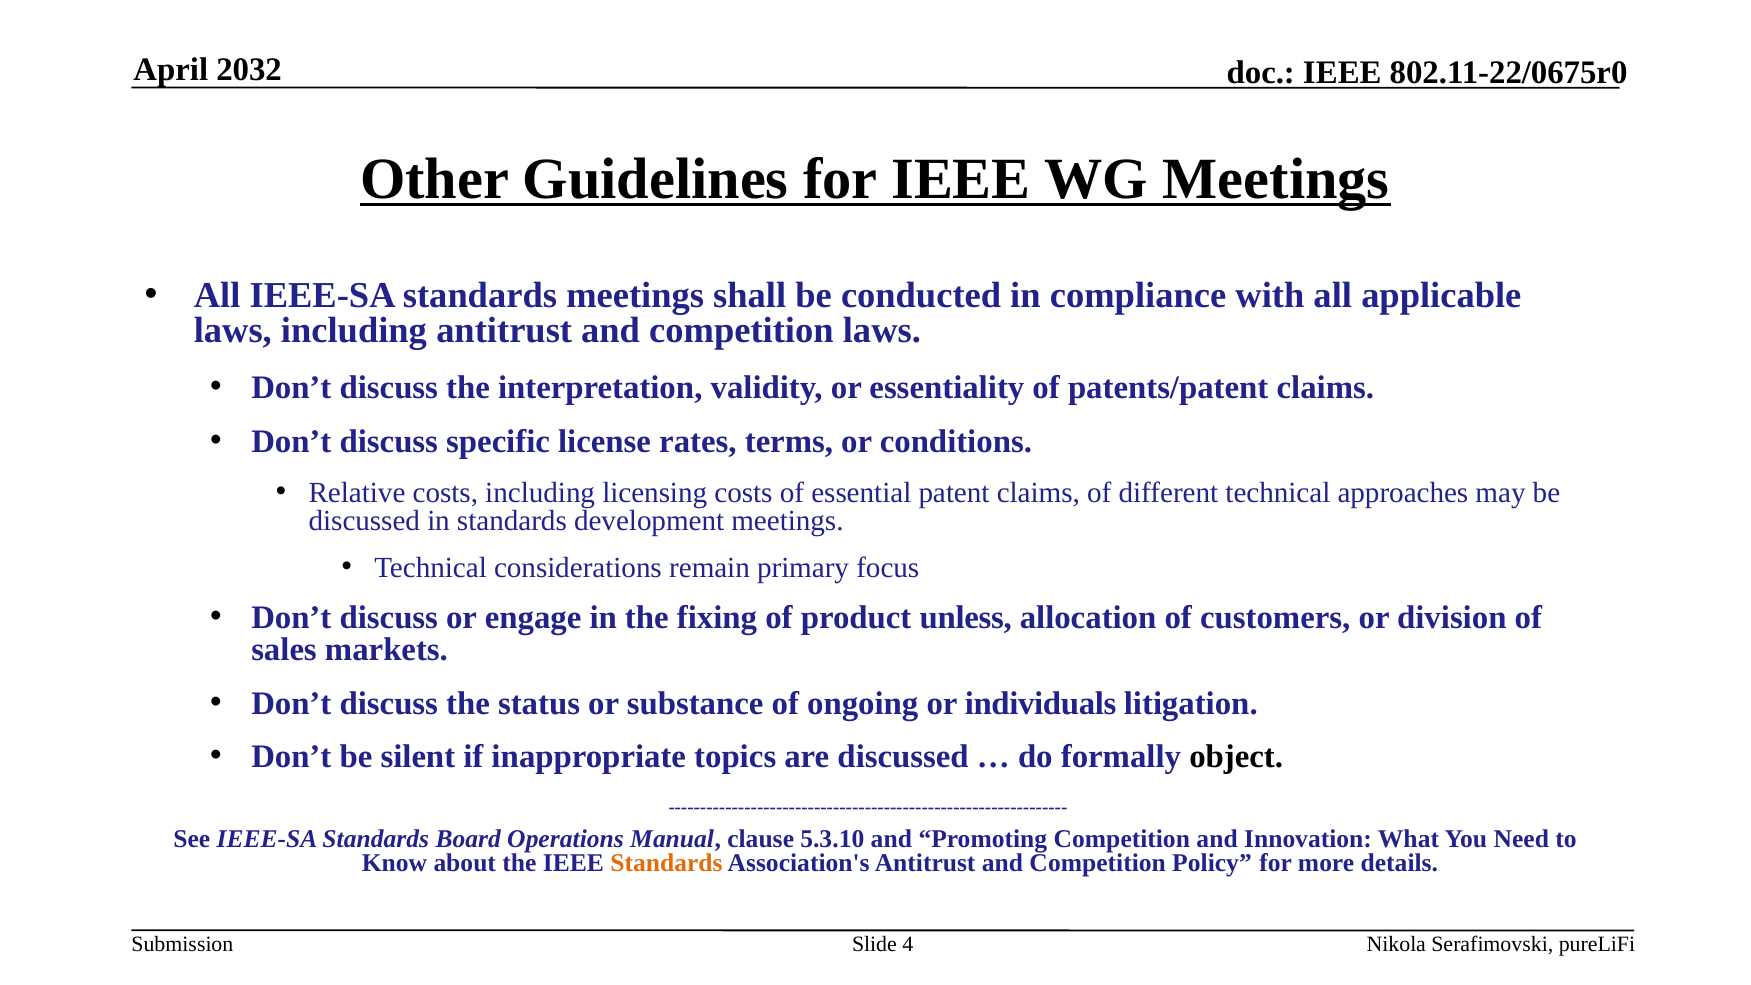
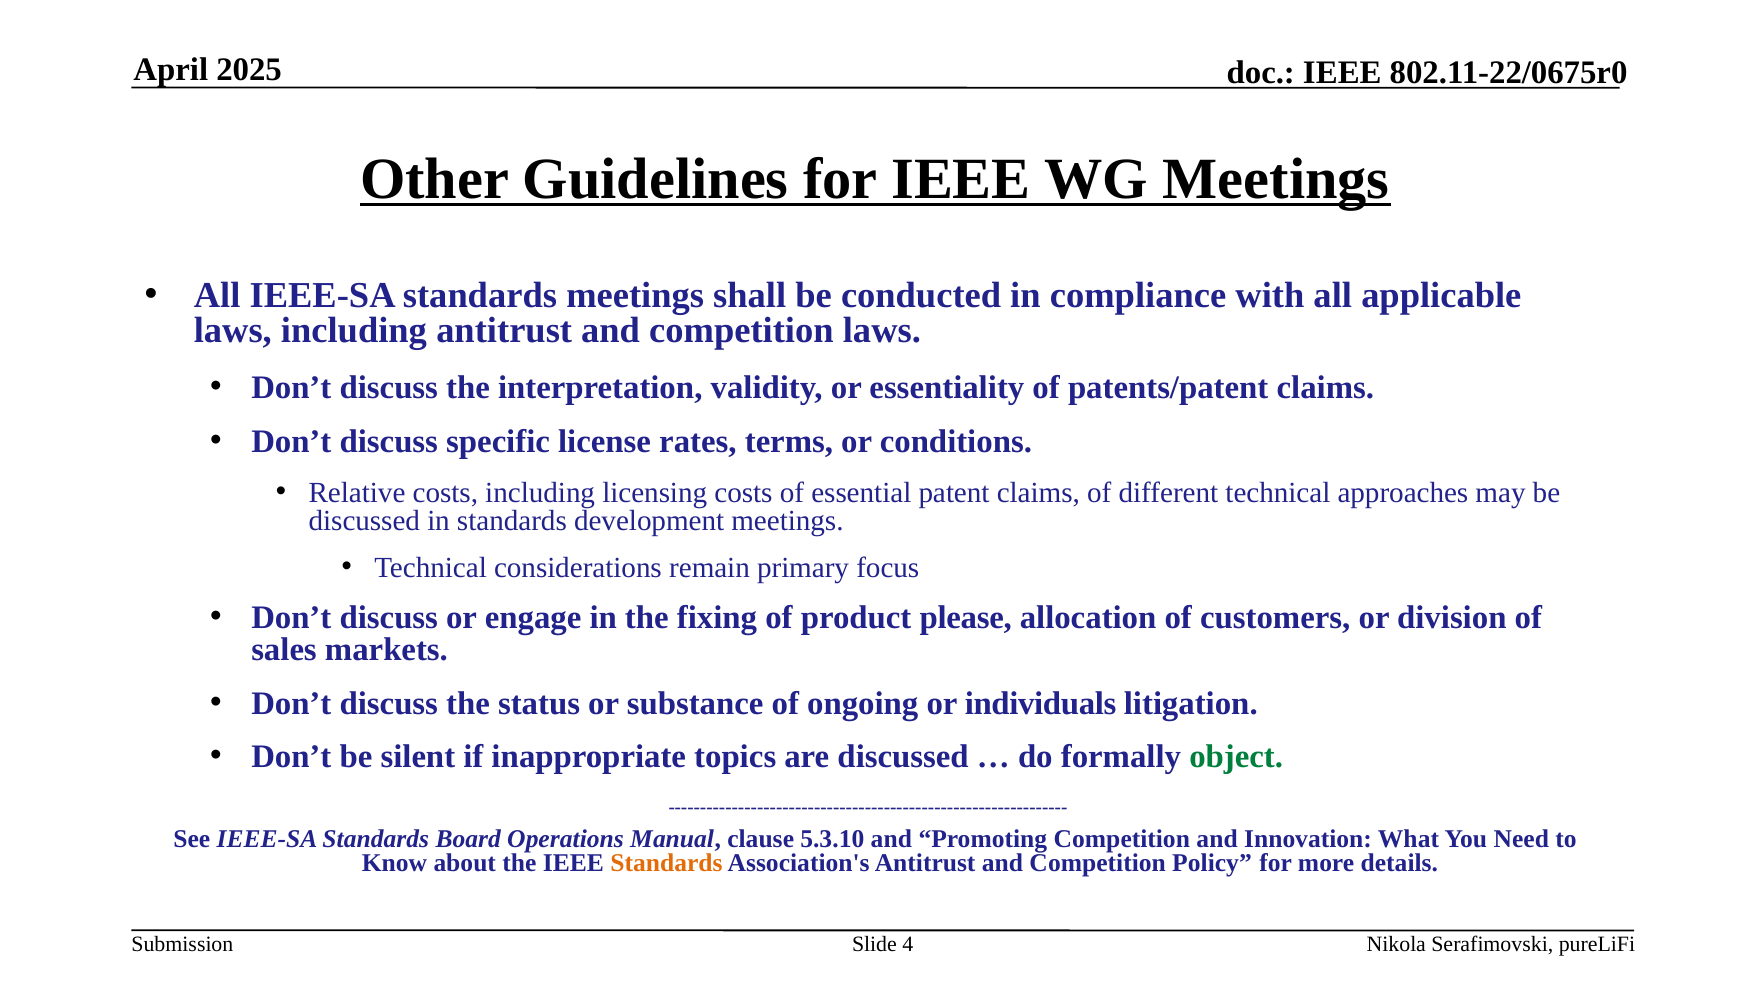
2032: 2032 -> 2025
unless: unless -> please
object colour: black -> green
